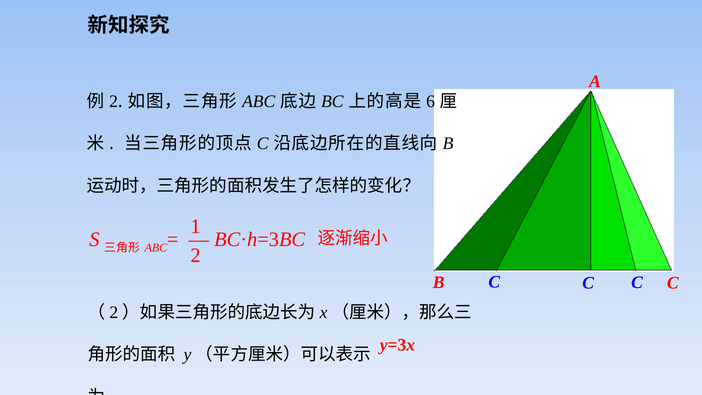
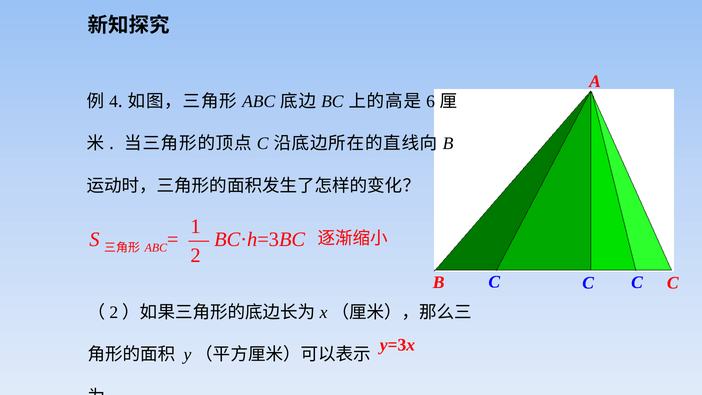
2 at (114, 101): 2 -> 4
